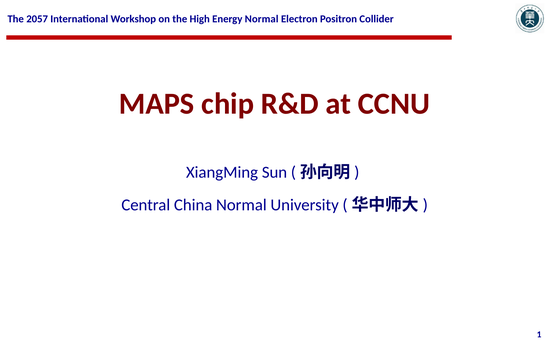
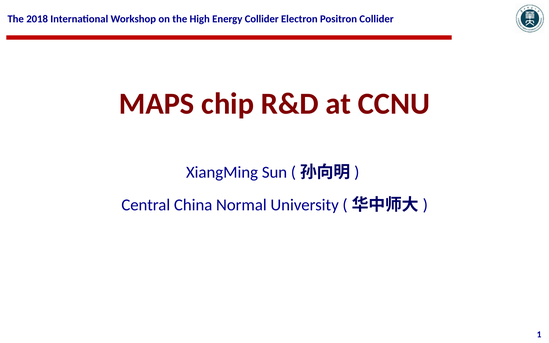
2057: 2057 -> 2018
Energy Normal: Normal -> Collider
